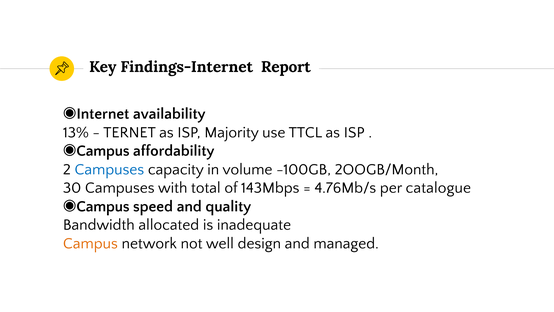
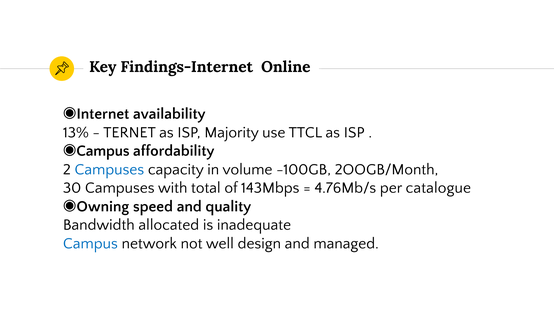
Report: Report -> Online
Campus at (103, 206): Campus -> Owning
Campus at (90, 243) colour: orange -> blue
